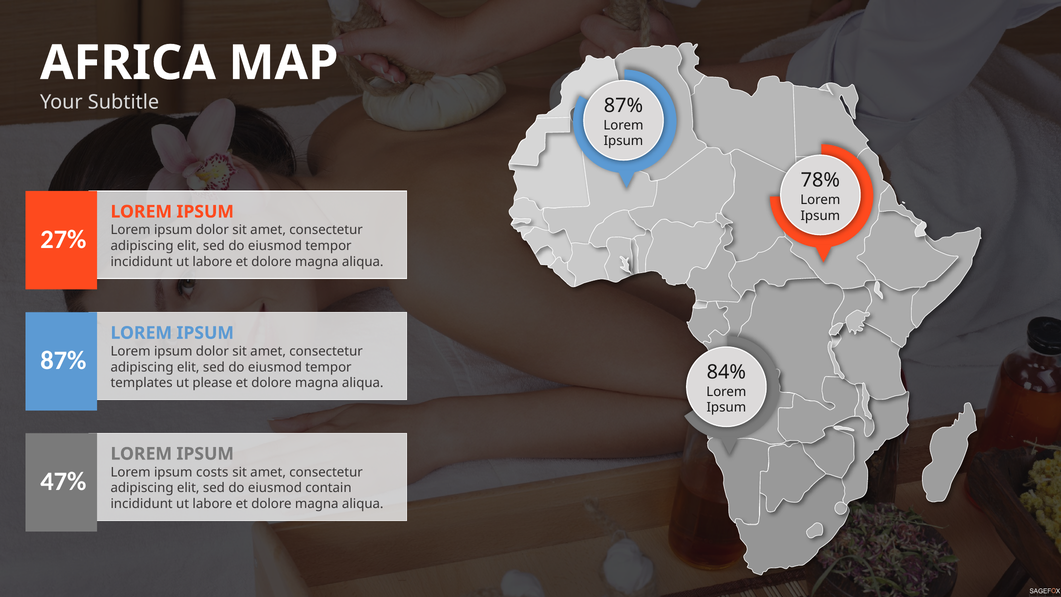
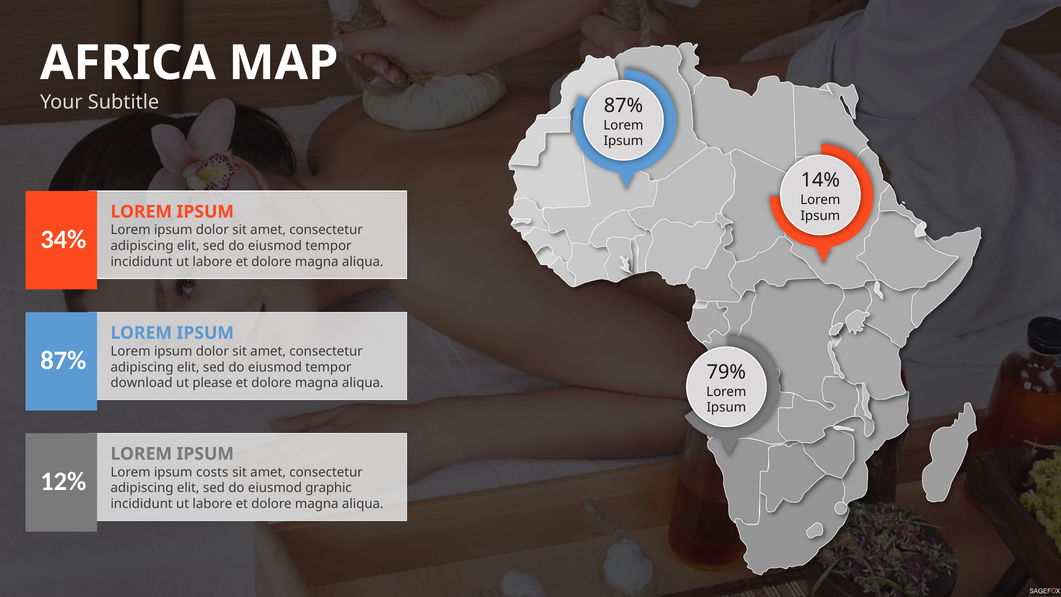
78%: 78% -> 14%
27%: 27% -> 34%
84%: 84% -> 79%
templates: templates -> download
47%: 47% -> 12%
contain: contain -> graphic
